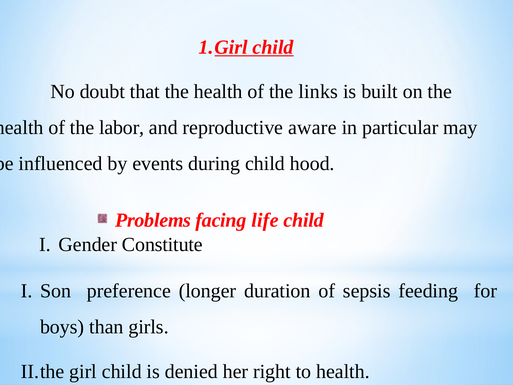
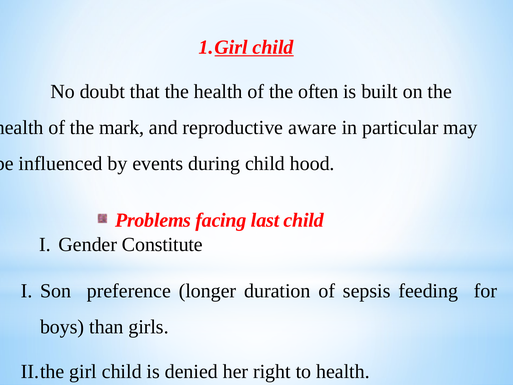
links: links -> often
labor: labor -> mark
life: life -> last
